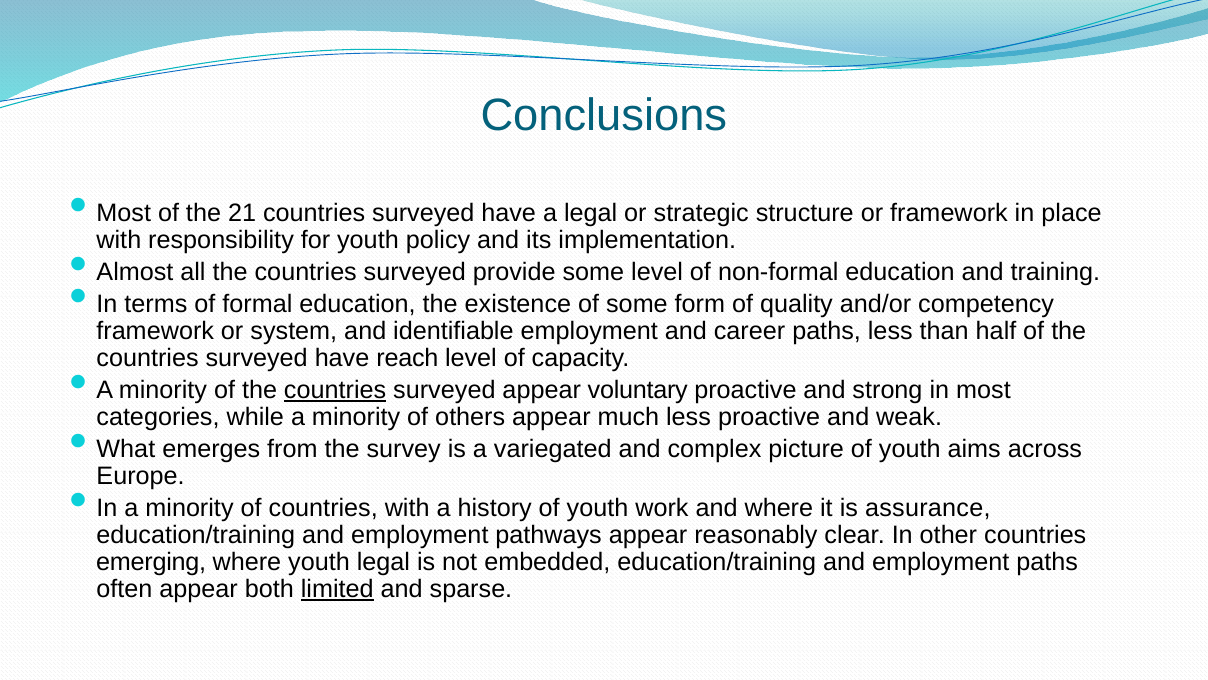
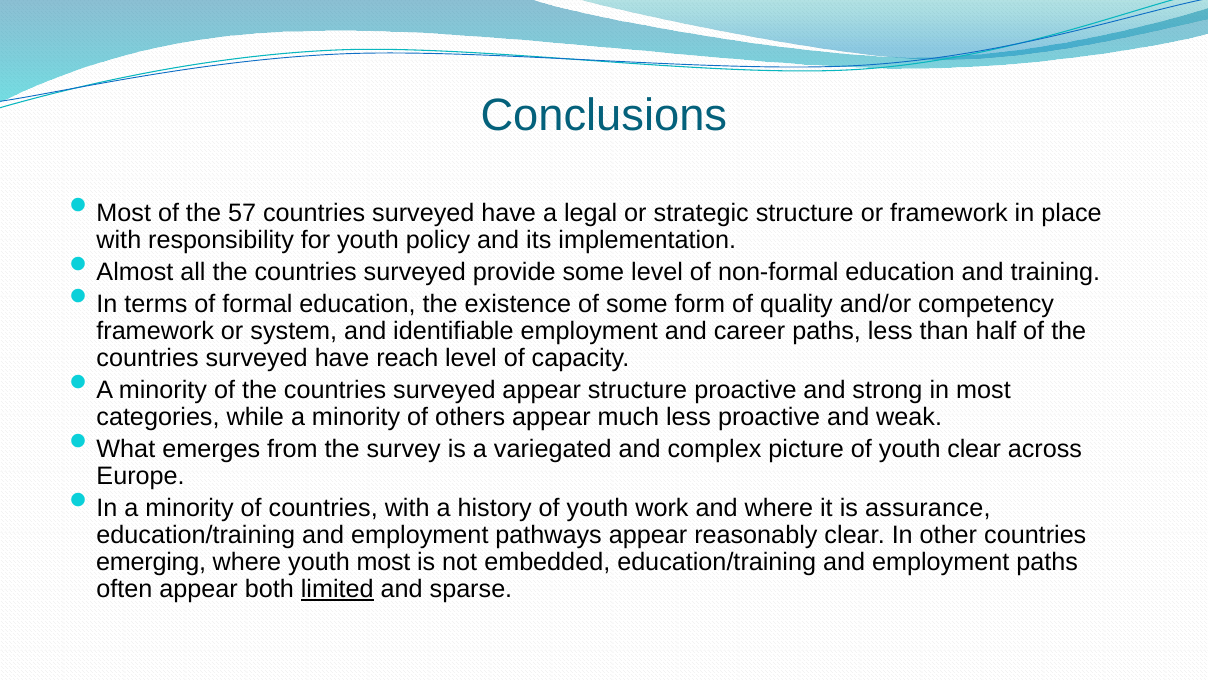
21: 21 -> 57
countries at (335, 390) underline: present -> none
appear voluntary: voluntary -> structure
youth aims: aims -> clear
youth legal: legal -> most
